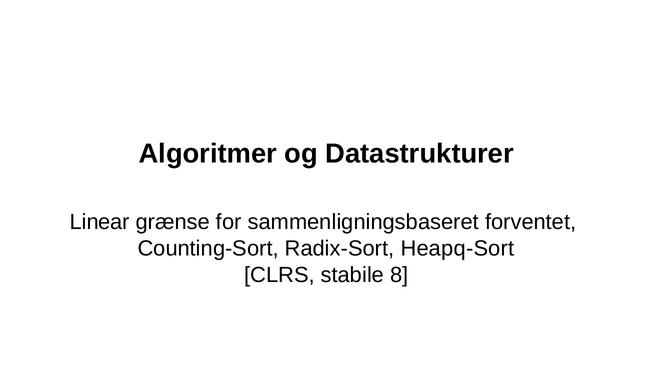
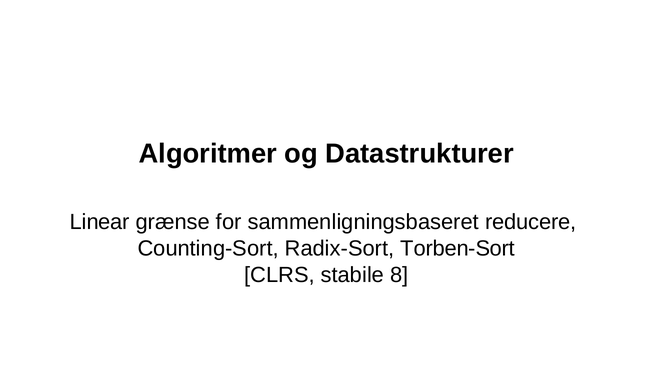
forventet: forventet -> reducere
Heapq-Sort: Heapq-Sort -> Torben-Sort
